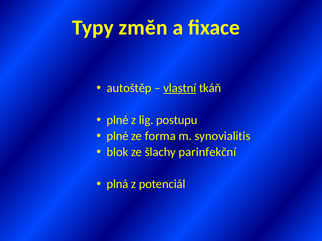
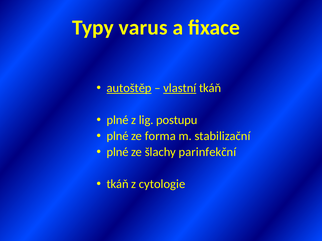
změn: změn -> varus
autoštěp underline: none -> present
synovialitis: synovialitis -> stabilizační
blok at (118, 152): blok -> plné
plná at (118, 184): plná -> tkáň
potenciál: potenciál -> cytologie
